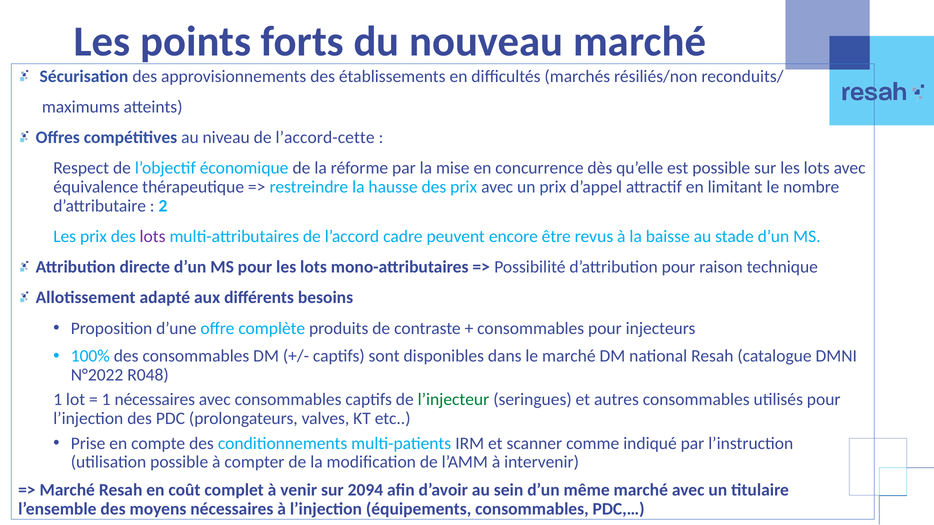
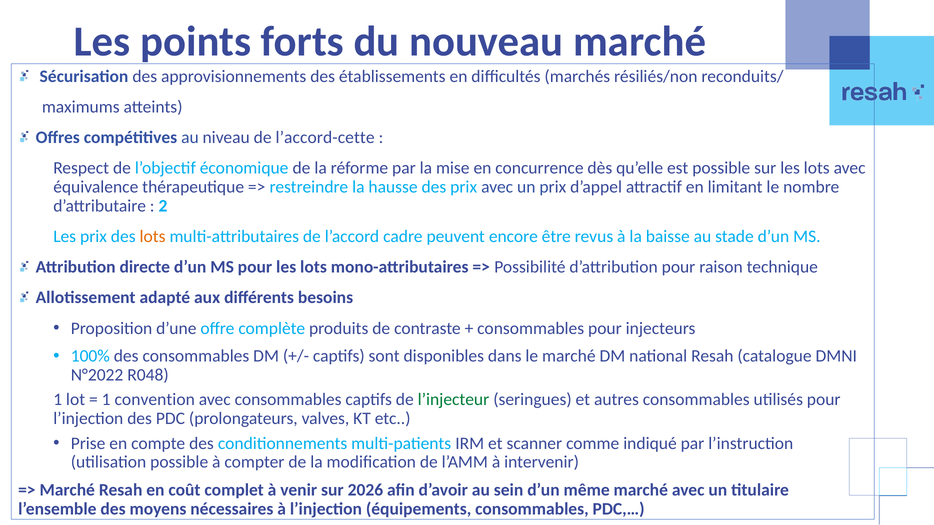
lots at (153, 237) colour: purple -> orange
nécessaires at (155, 400): nécessaires -> convention
2094: 2094 -> 2026
